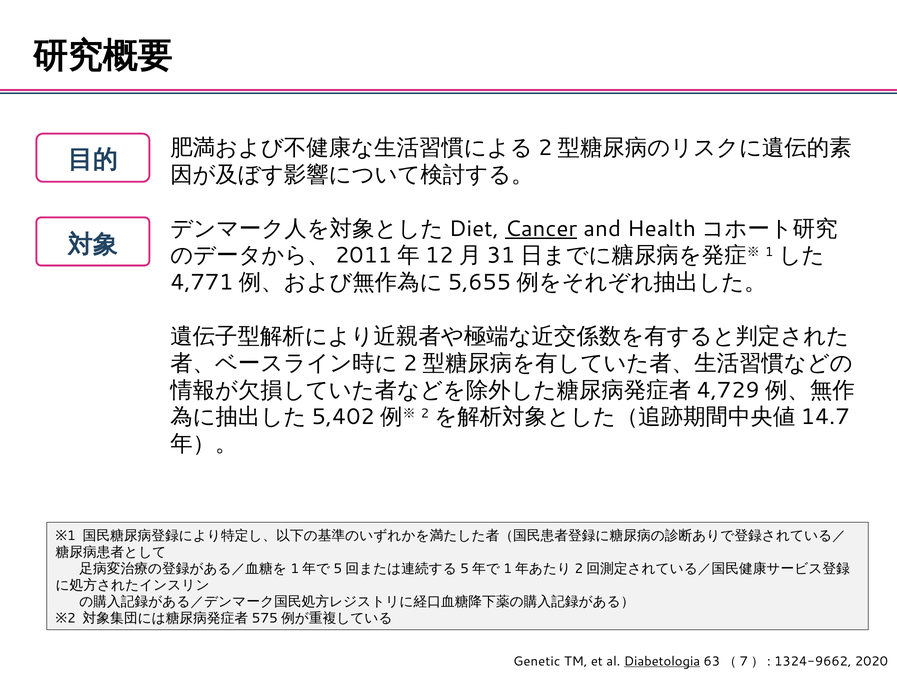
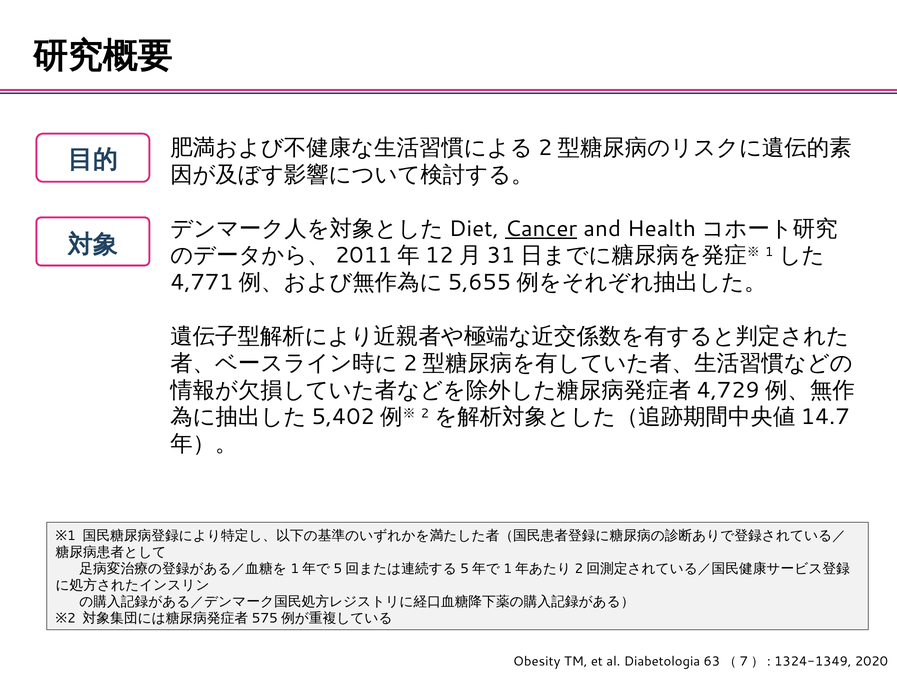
Genetic: Genetic -> Obesity
Diabetologia underline: present -> none
1324-9662: 1324-9662 -> 1324-1349
